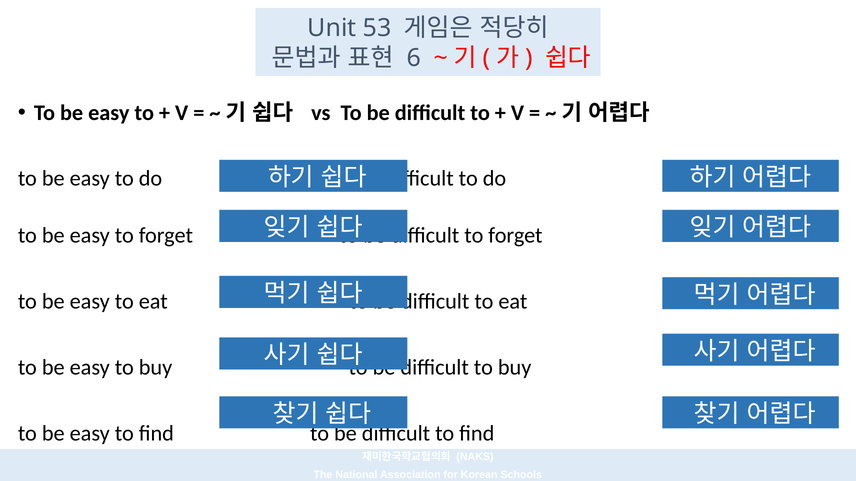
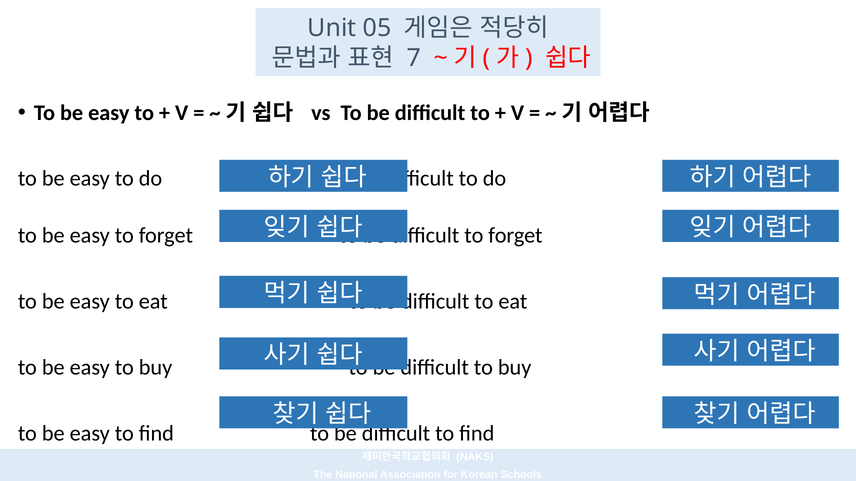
53: 53 -> 05
6: 6 -> 7
